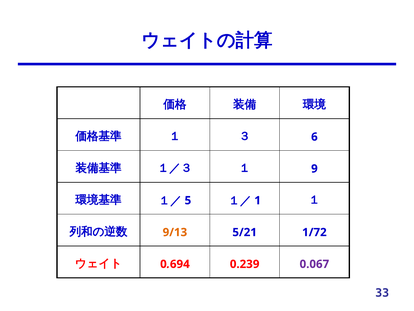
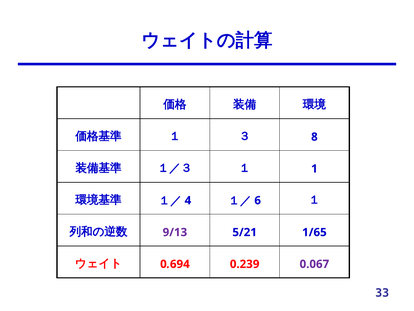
6: 6 -> 8
9: 9 -> 1
5: 5 -> 4
1: 1 -> 6
9/13 colour: orange -> purple
1/72: 1/72 -> 1/65
